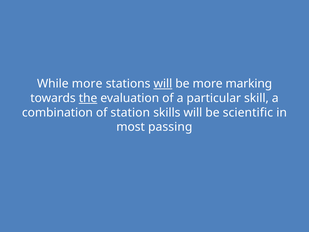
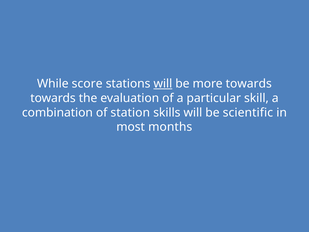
While more: more -> score
more marking: marking -> towards
the underline: present -> none
passing: passing -> months
